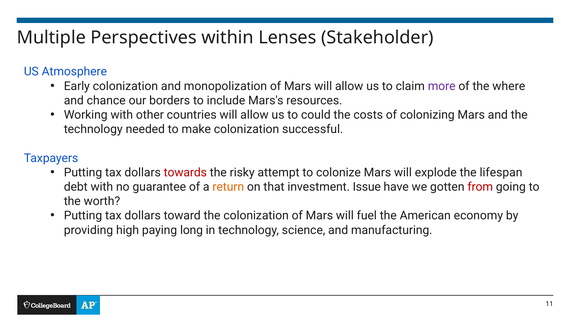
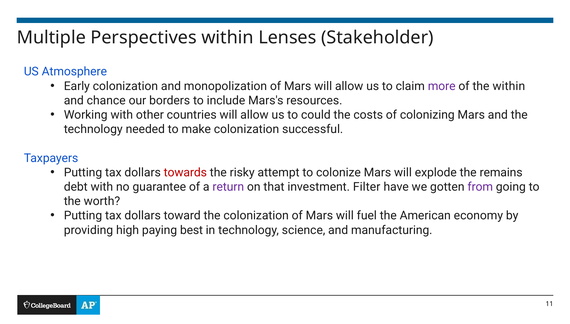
the where: where -> within
lifespan: lifespan -> remains
return colour: orange -> purple
Issue: Issue -> Filter
from colour: red -> purple
long: long -> best
